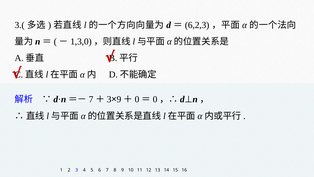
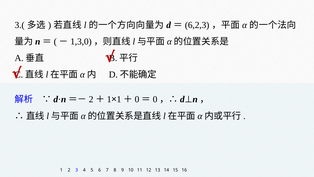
7 at (91, 99): 7 -> 2
3 at (109, 99): 3 -> 1
9 at (119, 99): 9 -> 1
